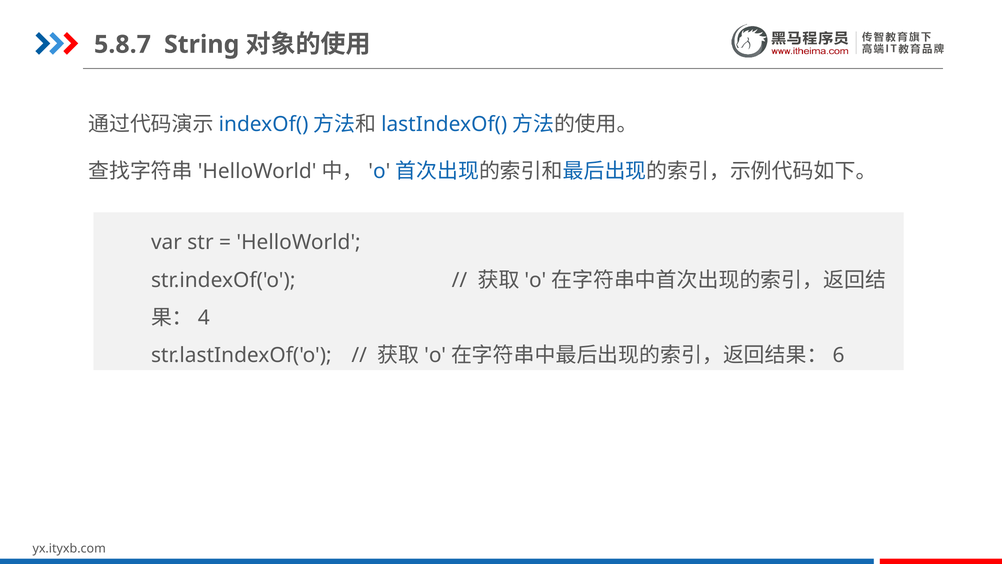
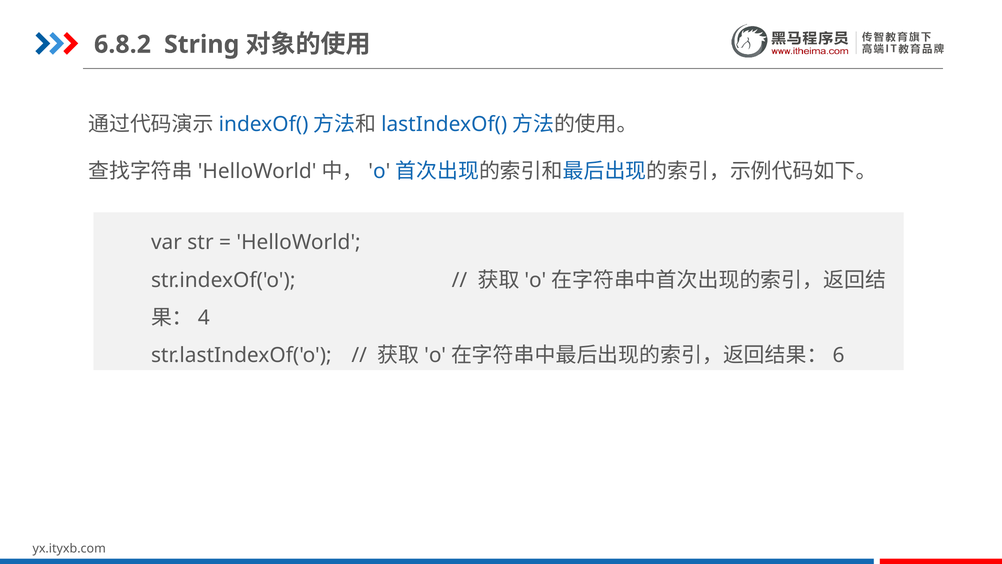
5.8.7: 5.8.7 -> 6.8.2
